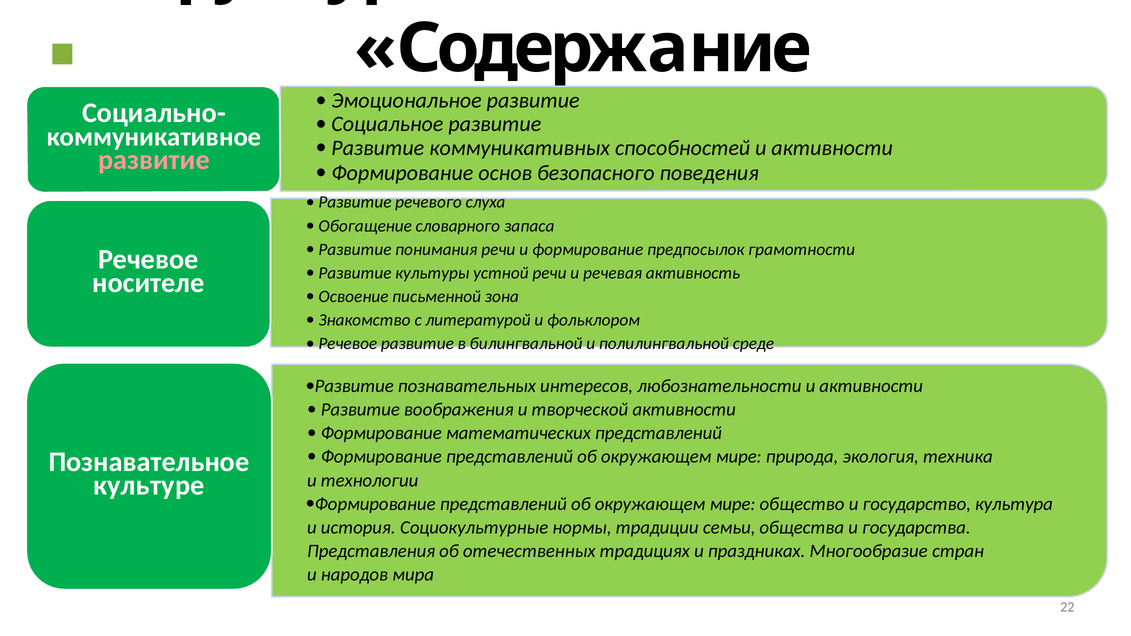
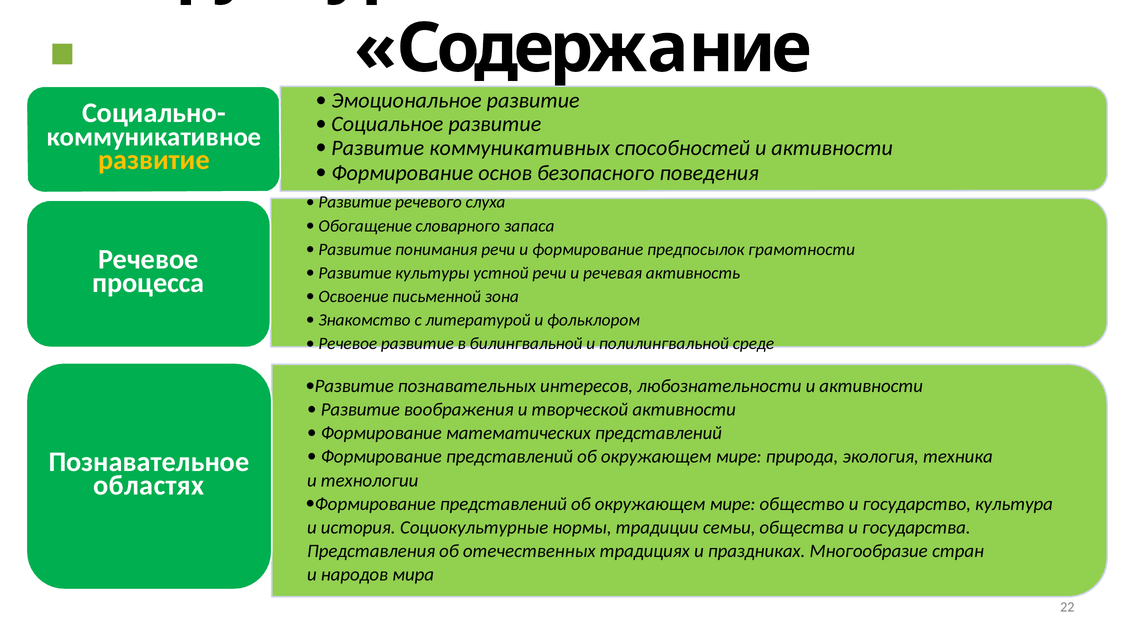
развитие at (154, 160) colour: pink -> yellow
носителе: носителе -> процесса
культуре: культуре -> областях
